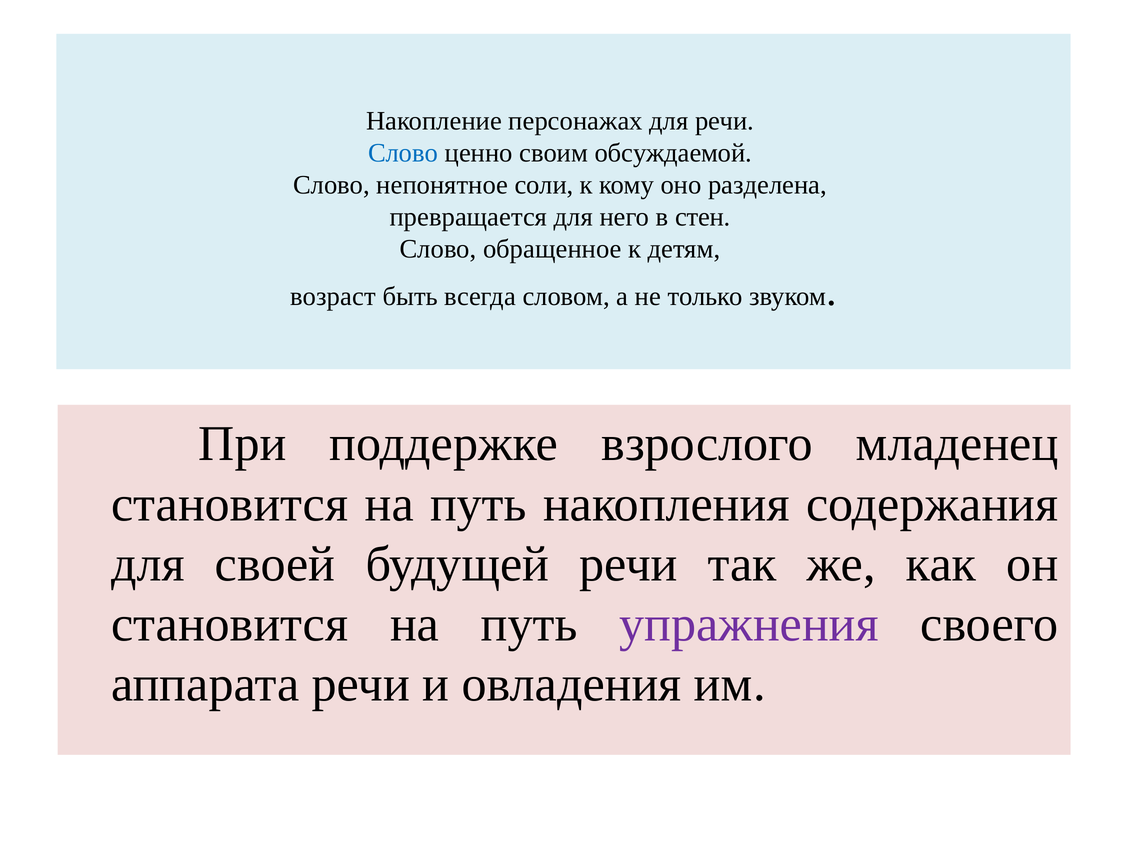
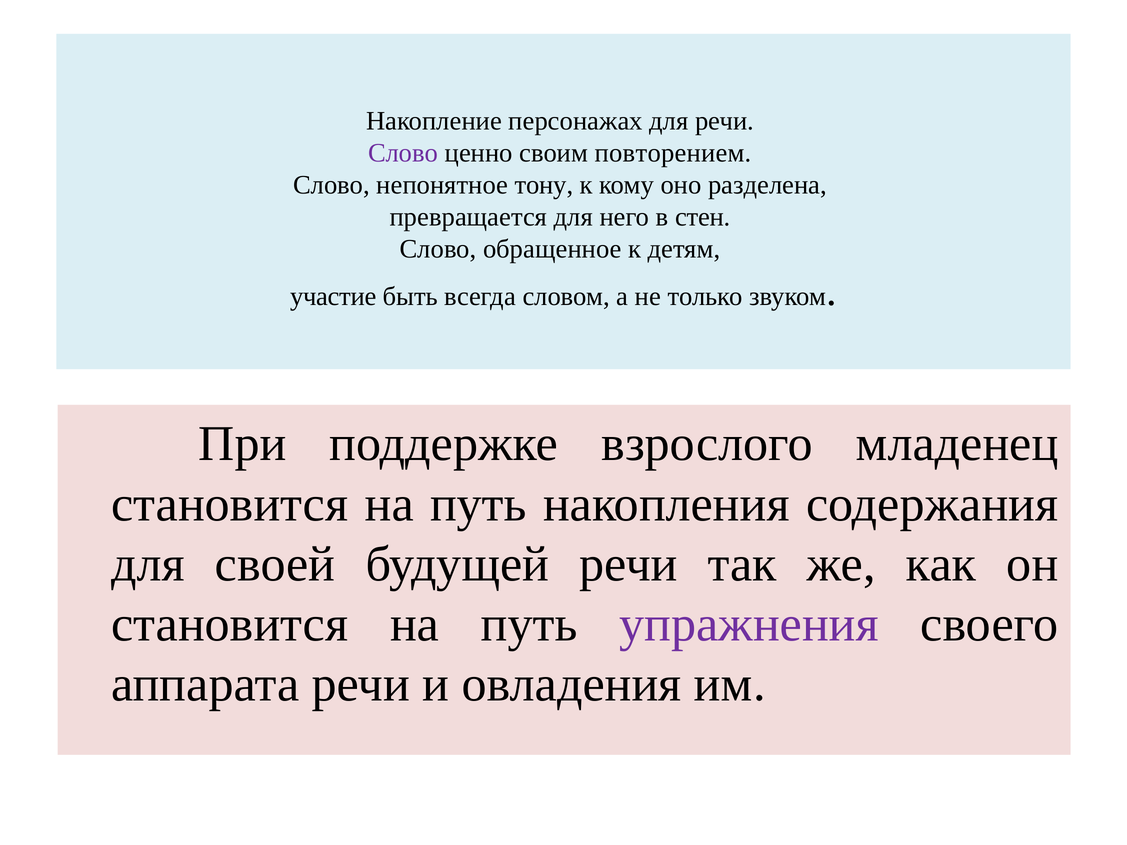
Слово at (403, 153) colour: blue -> purple
обсуждаемой: обсуждаемой -> повторением
соли: соли -> тону
возраст: возраст -> участие
